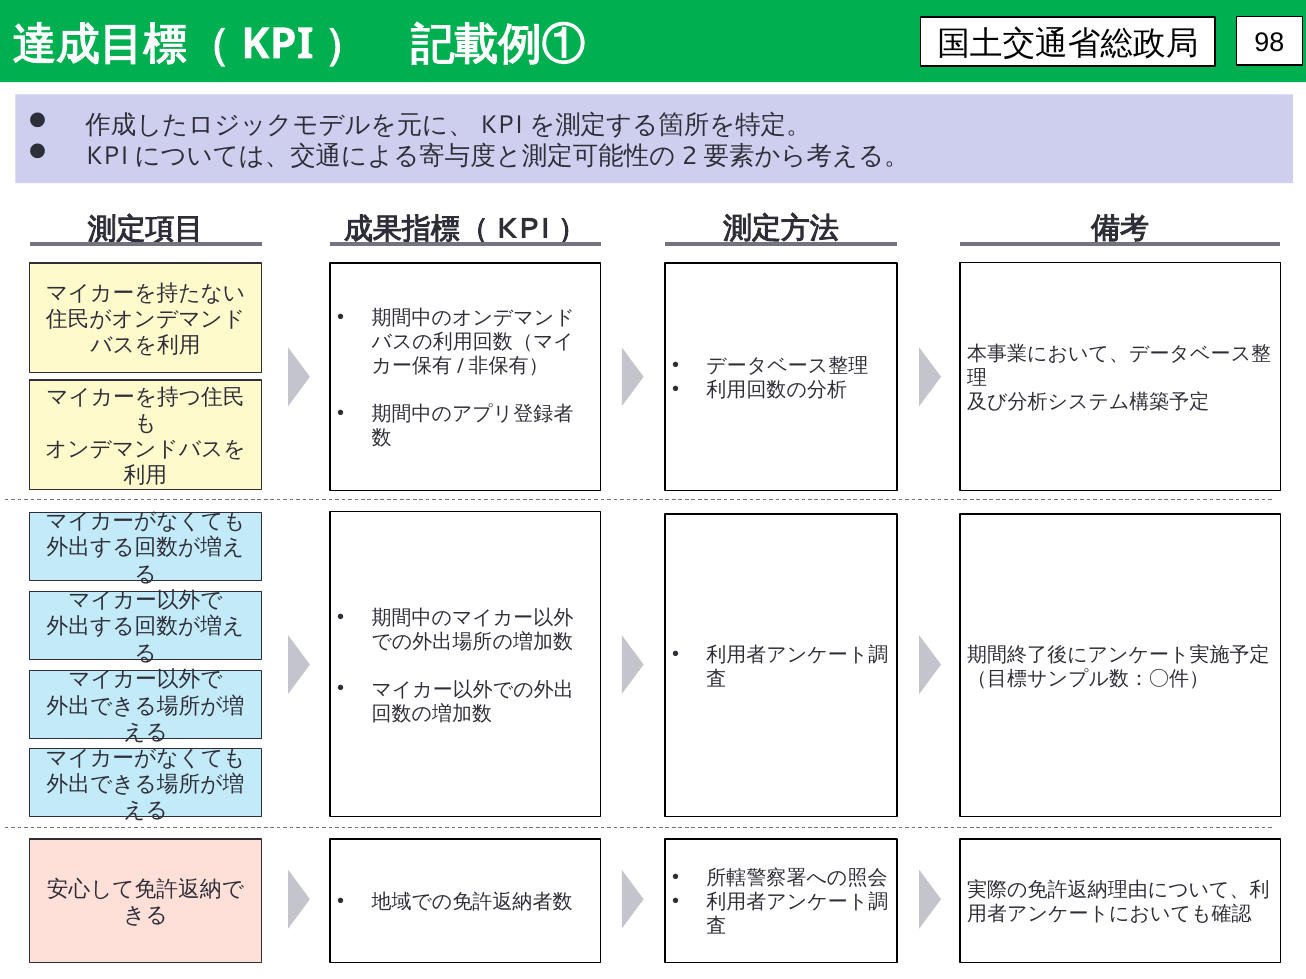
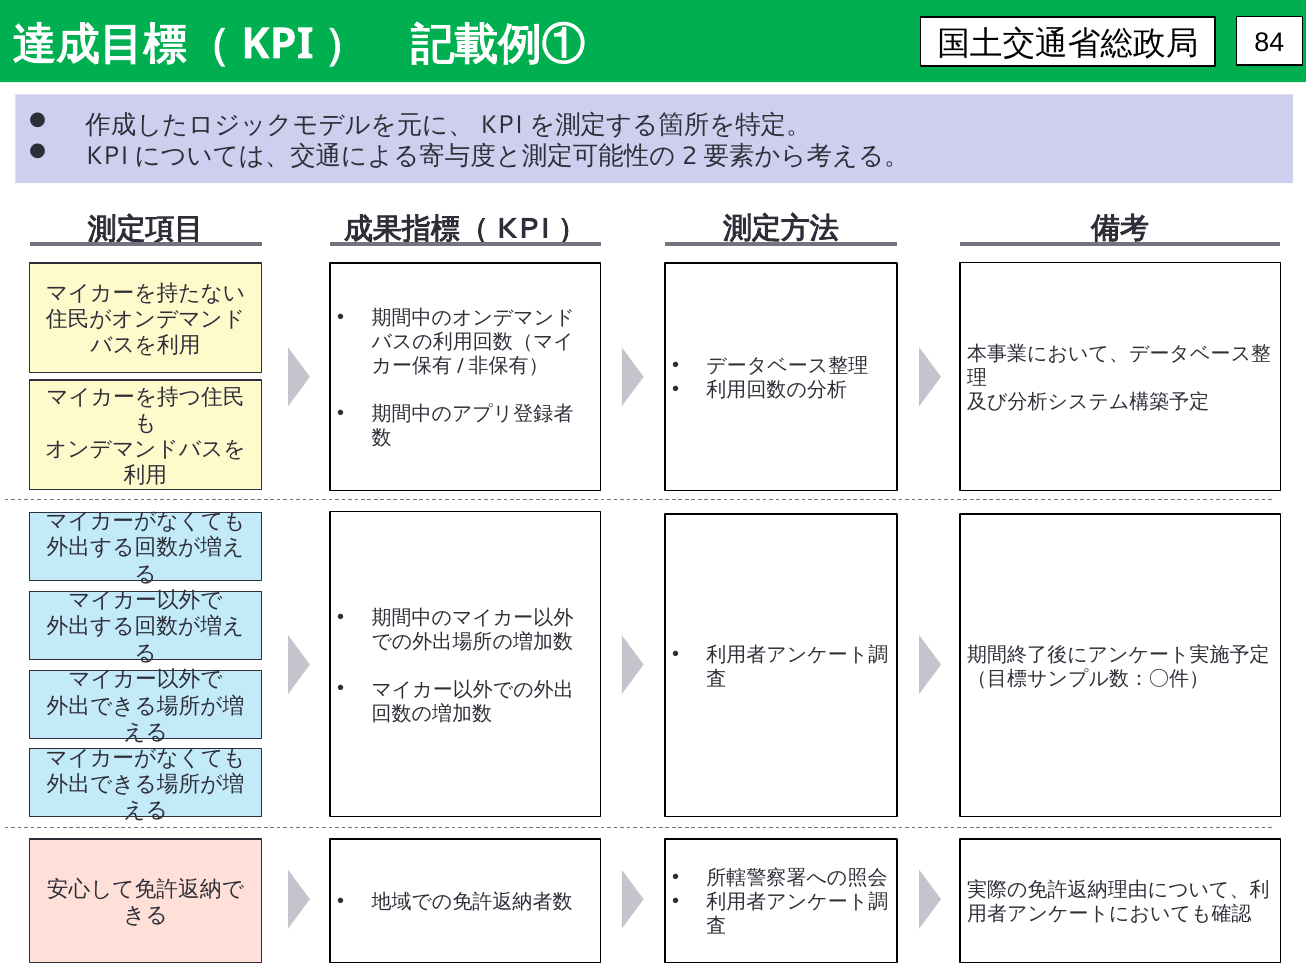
98: 98 -> 84
